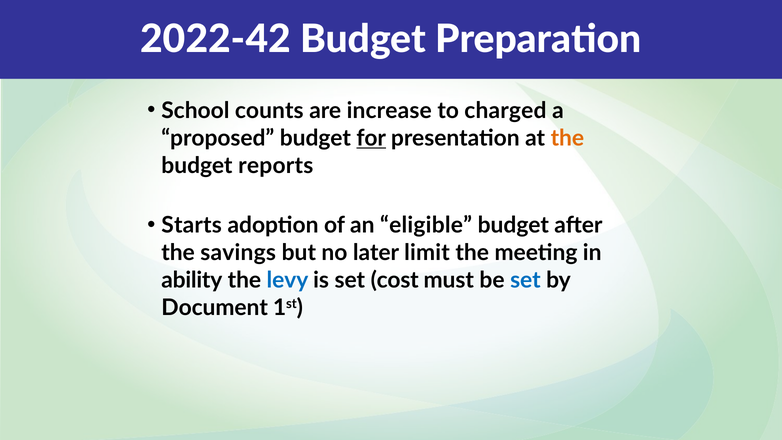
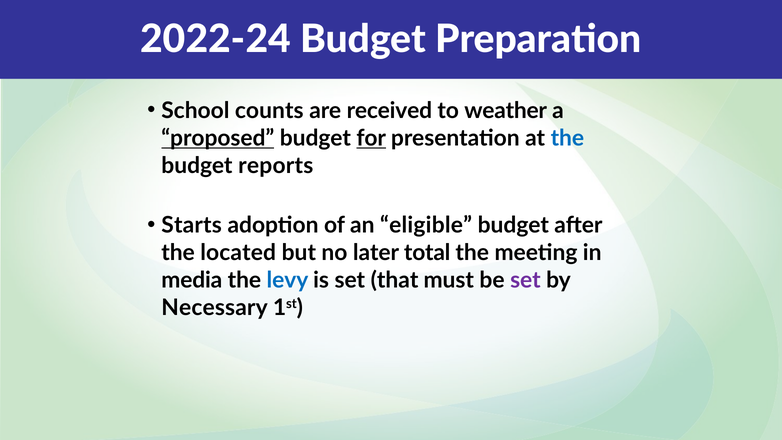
2022-42: 2022-42 -> 2022-24
increase: increase -> received
charged: charged -> weather
proposed underline: none -> present
the at (567, 138) colour: orange -> blue
savings: savings -> located
limit: limit -> total
ability: ability -> media
cost: cost -> that
set at (525, 280) colour: blue -> purple
Document: Document -> Necessary
